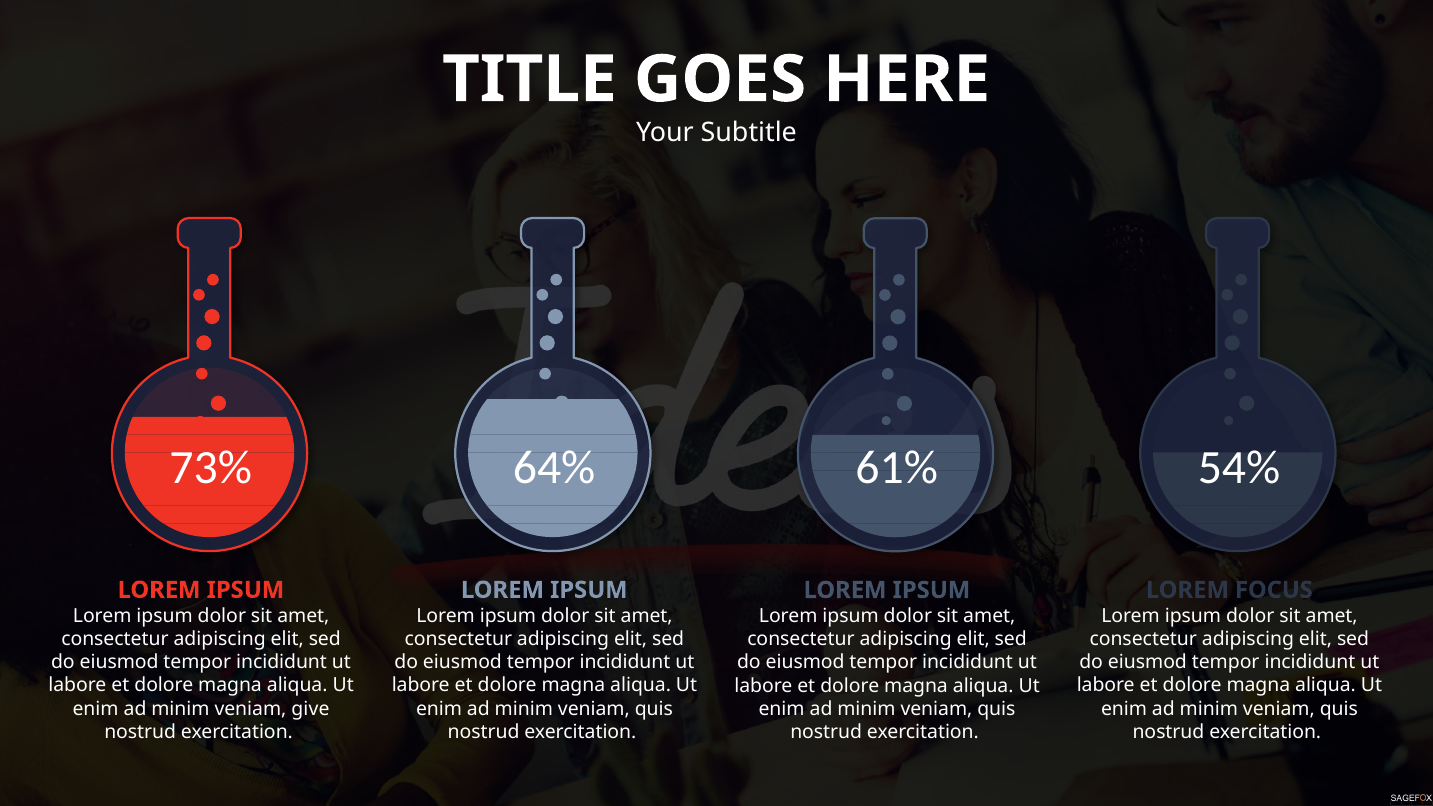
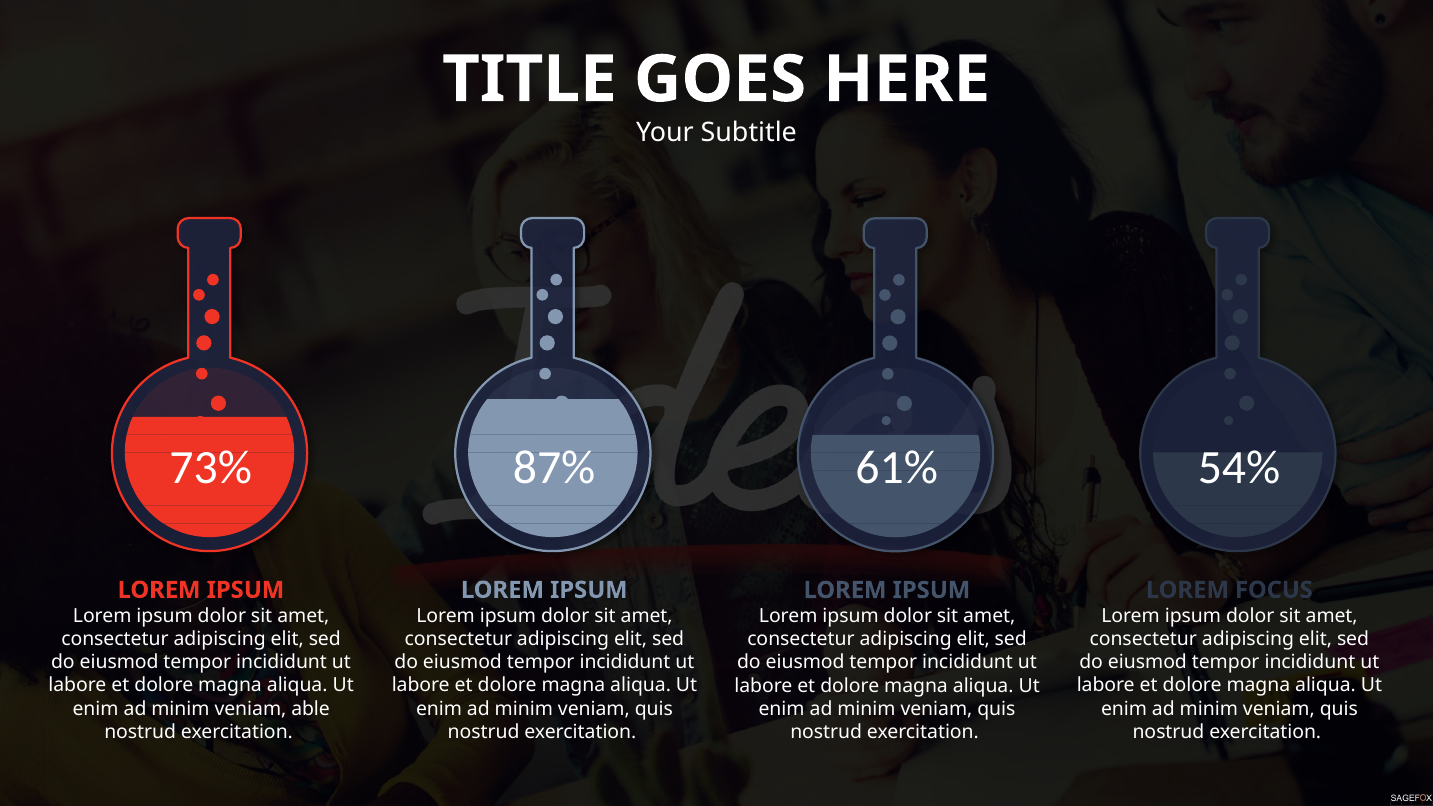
64%: 64% -> 87%
give: give -> able
